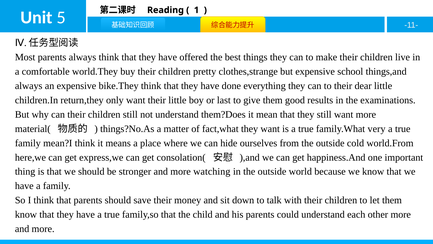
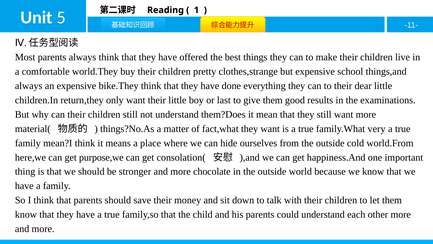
express,we: express,we -> purpose,we
watching: watching -> chocolate
